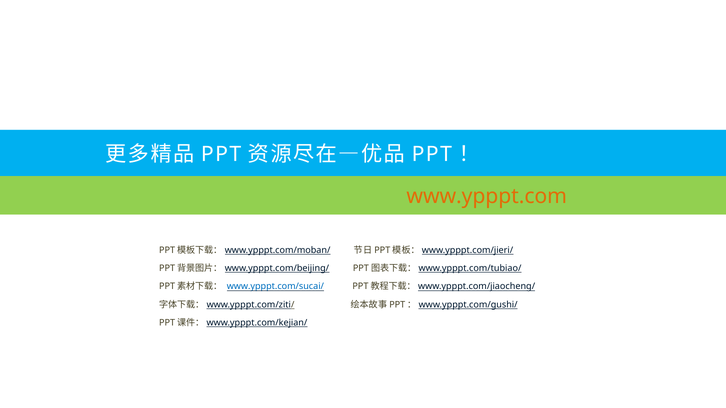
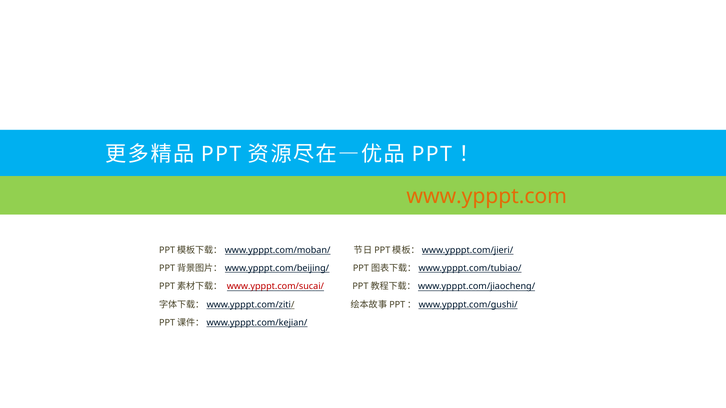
www.ypppt.com/sucai/ colour: blue -> red
